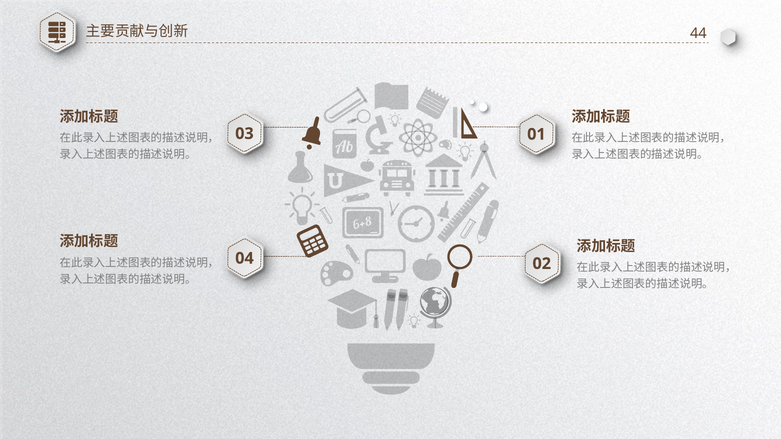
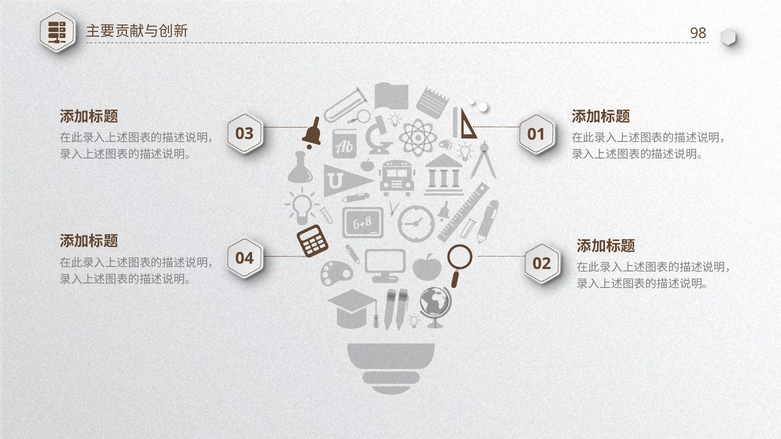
44: 44 -> 98
